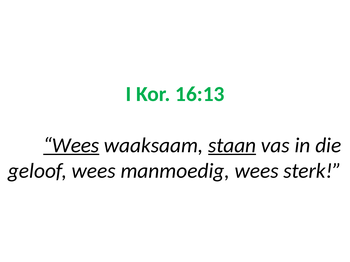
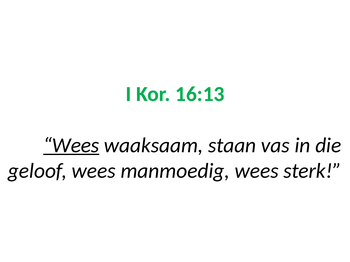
staan underline: present -> none
